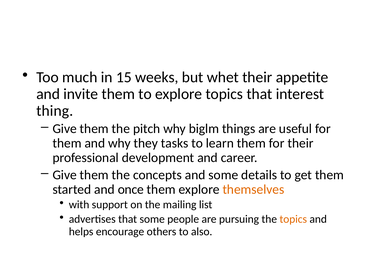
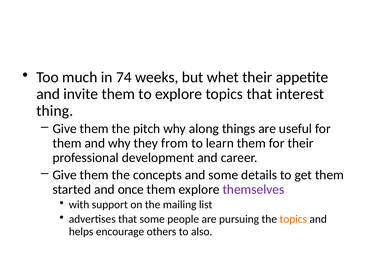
15: 15 -> 74
biglm: biglm -> along
tasks: tasks -> from
themselves colour: orange -> purple
